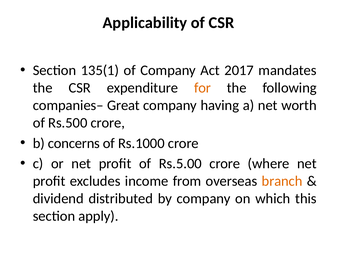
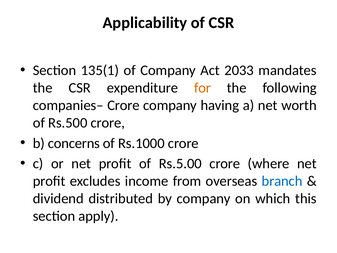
2017: 2017 -> 2033
companies– Great: Great -> Crore
branch colour: orange -> blue
